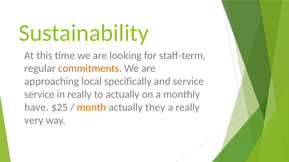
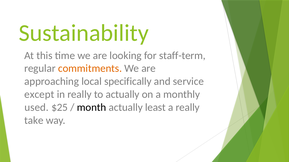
service at (39, 95): service -> except
have: have -> used
month colour: orange -> black
they: they -> least
very: very -> take
